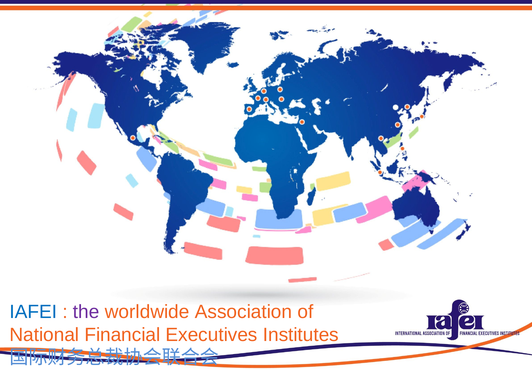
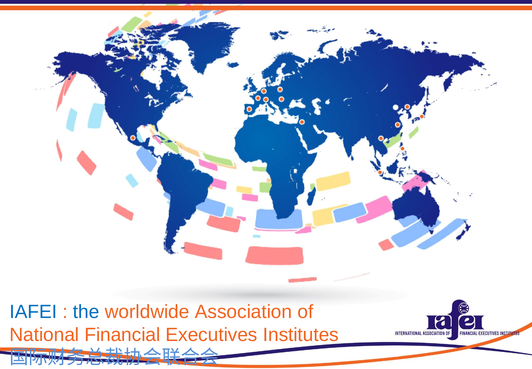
the colour: purple -> blue
